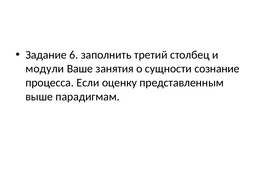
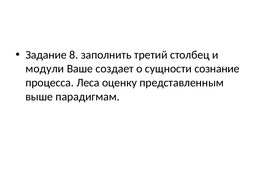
6: 6 -> 8
занятия: занятия -> создает
Если: Если -> Леса
